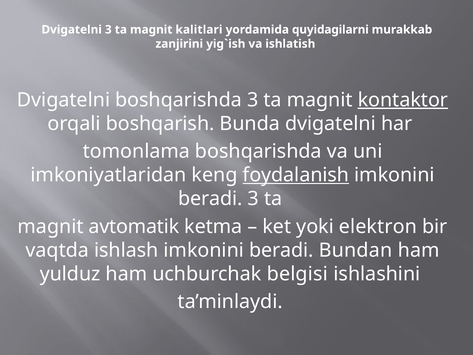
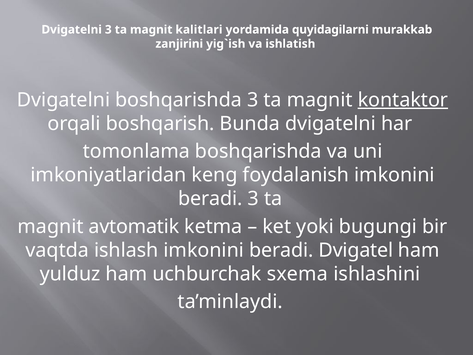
foydalanish underline: present -> none
elektron: elektron -> bugungi
Bundan: Bundan -> Dvigatel
belgisi: belgisi -> sxema
